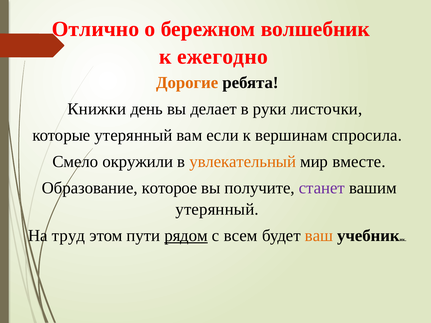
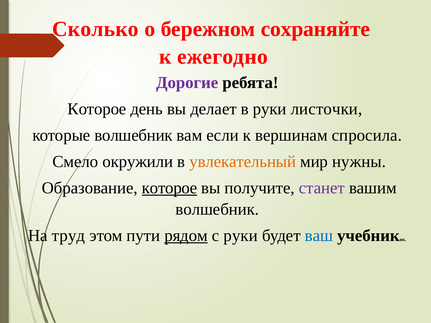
Отлично: Отлично -> Сколько
волшебник: волшебник -> сохраняйте
Дорогие colour: orange -> purple
Книжки at (97, 109): Книжки -> Которое
которые утерянный: утерянный -> волшебник
вместе: вместе -> нужны
которое at (170, 188) underline: none -> present
утерянный at (217, 210): утерянный -> волшебник
с всем: всем -> руки
ваш colour: orange -> blue
